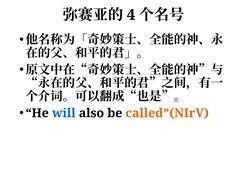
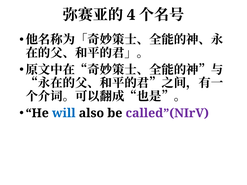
called”(NIrV colour: orange -> purple
